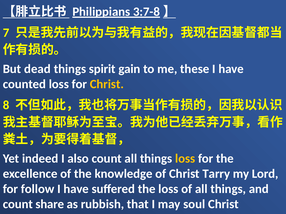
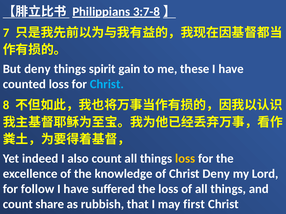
But dead: dead -> deny
Christ at (107, 84) colour: yellow -> light blue
Christ Tarry: Tarry -> Deny
soul: soul -> first
